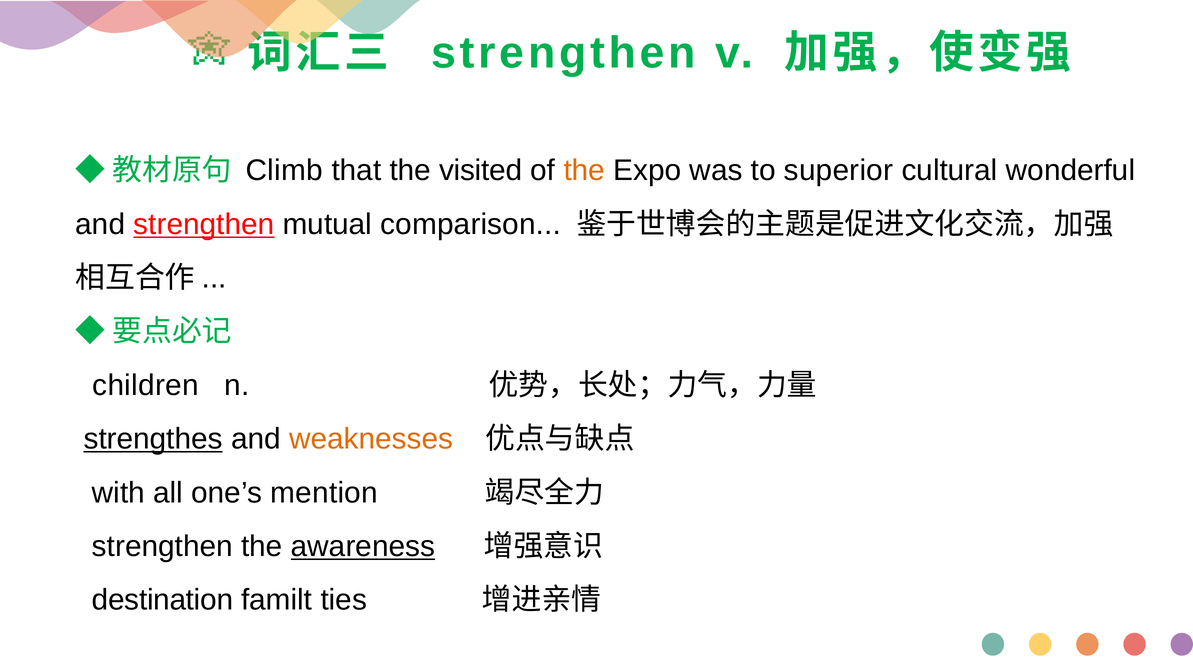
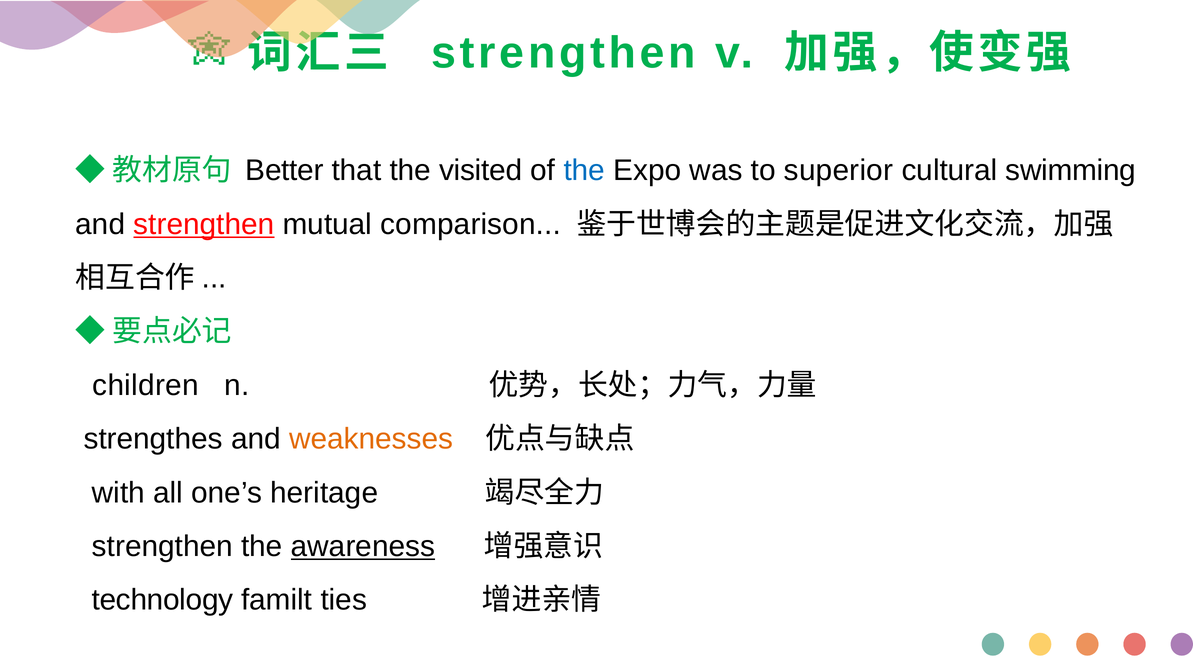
Climb: Climb -> Better
the at (584, 171) colour: orange -> blue
wonderful: wonderful -> swimming
strengthes underline: present -> none
mention: mention -> heritage
destination: destination -> technology
